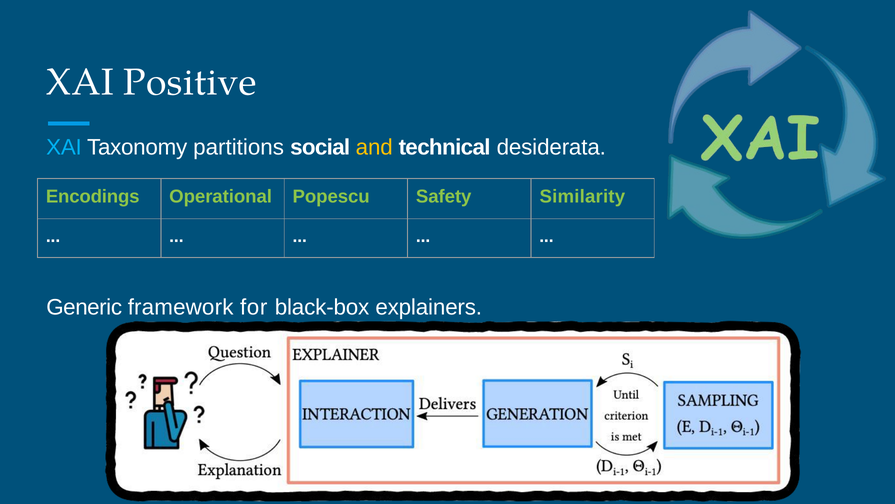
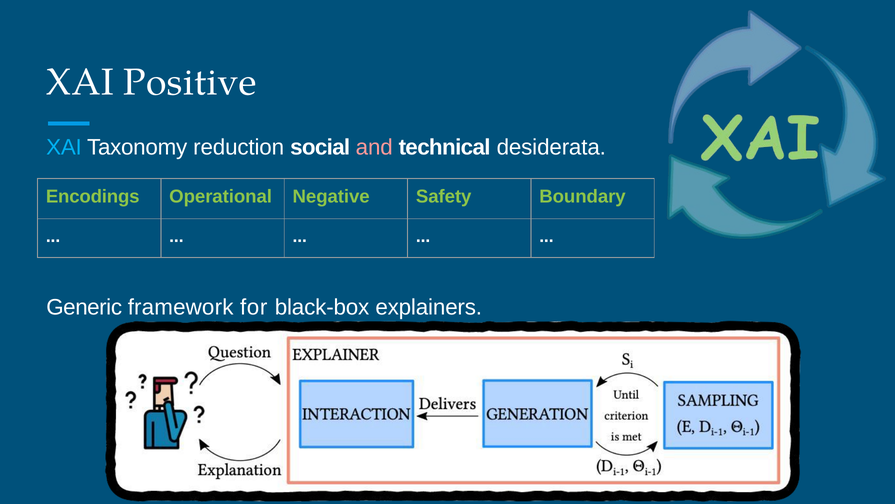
partitions: partitions -> reduction
and colour: yellow -> pink
Popescu: Popescu -> Negative
Similarity: Similarity -> Boundary
